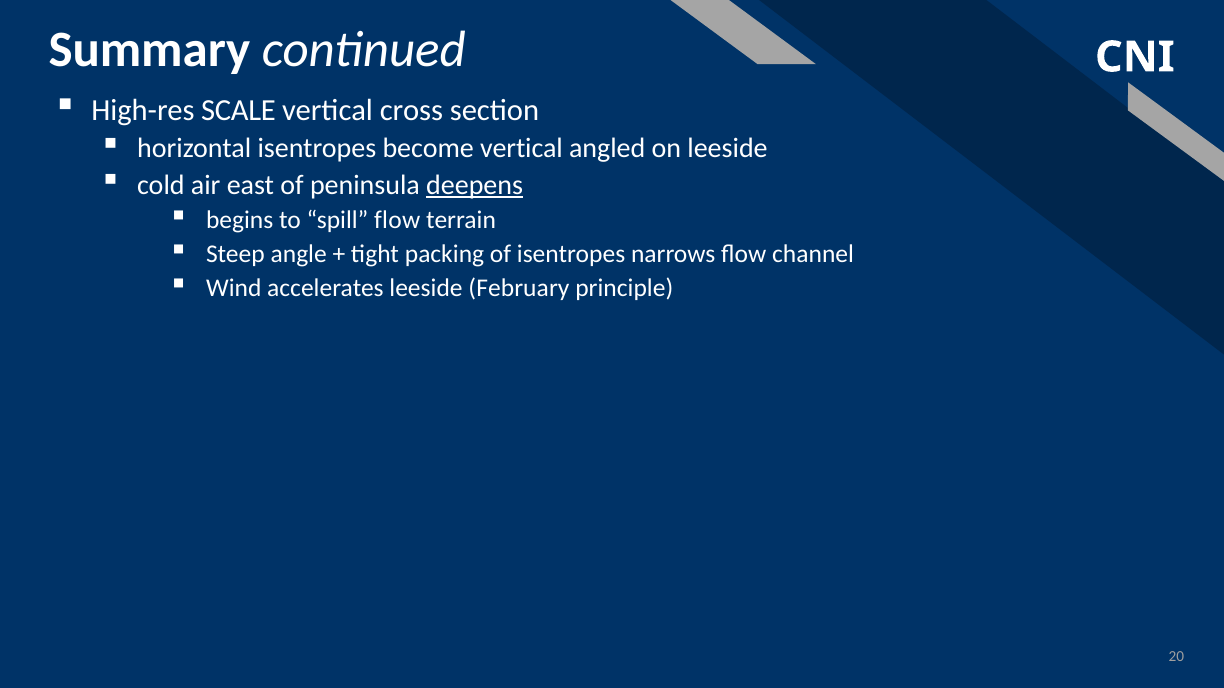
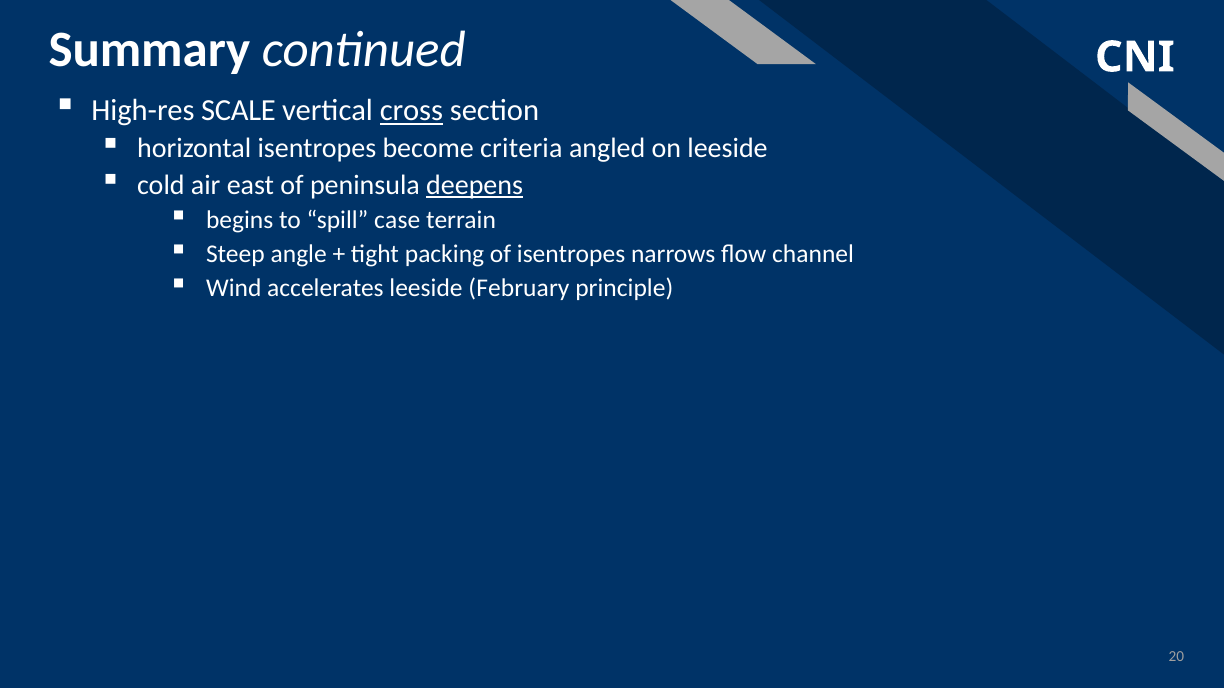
cross underline: none -> present
become vertical: vertical -> criteria
spill flow: flow -> case
